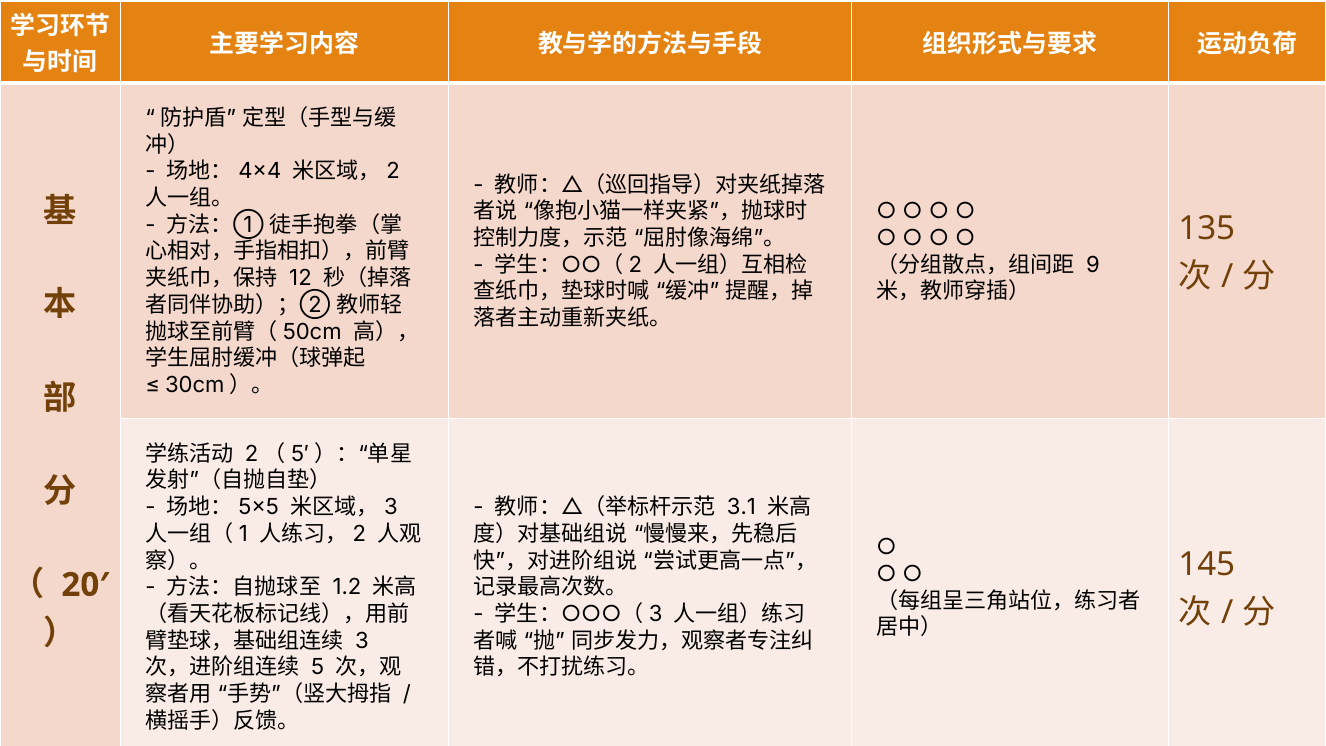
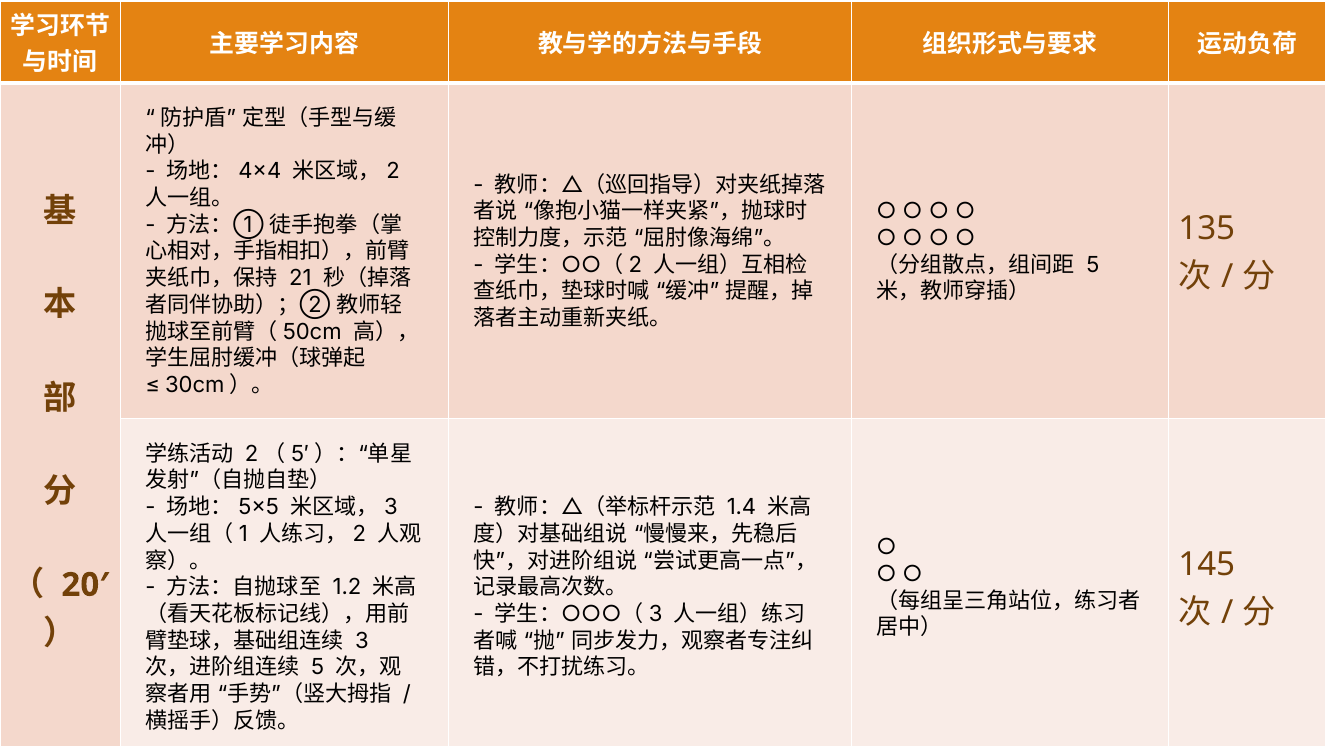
9 at (1093, 265): 9 -> 5
12: 12 -> 21
3.1: 3.1 -> 1.4
